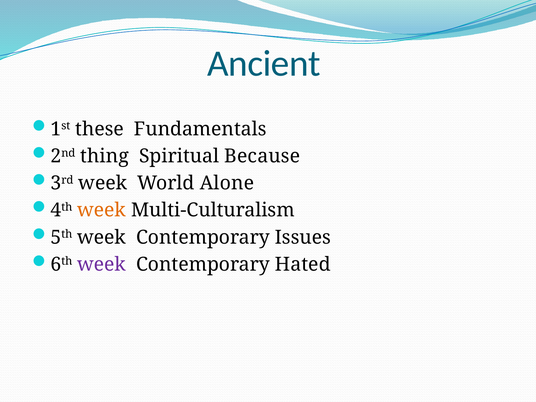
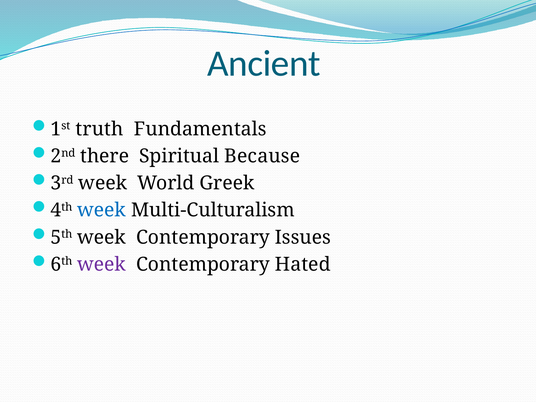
these: these -> truth
thing: thing -> there
Alone: Alone -> Greek
week at (102, 210) colour: orange -> blue
